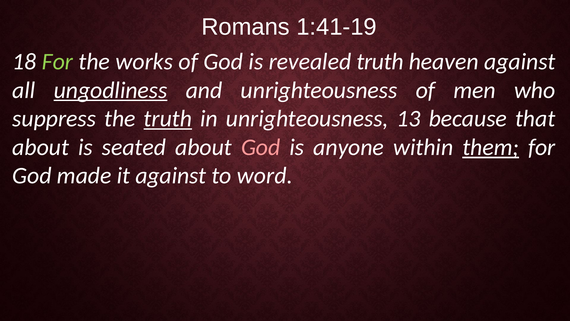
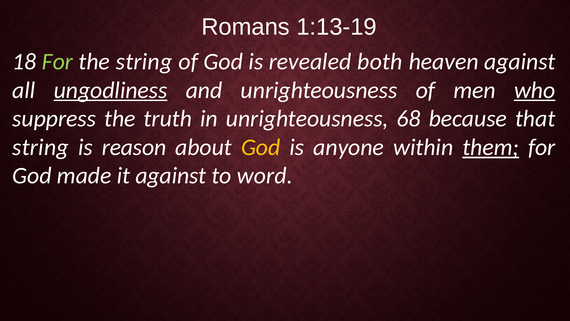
1:41-19: 1:41-19 -> 1:13-19
the works: works -> string
revealed truth: truth -> both
who underline: none -> present
truth at (168, 119) underline: present -> none
13: 13 -> 68
about at (41, 147): about -> string
seated: seated -> reason
God at (261, 147) colour: pink -> yellow
